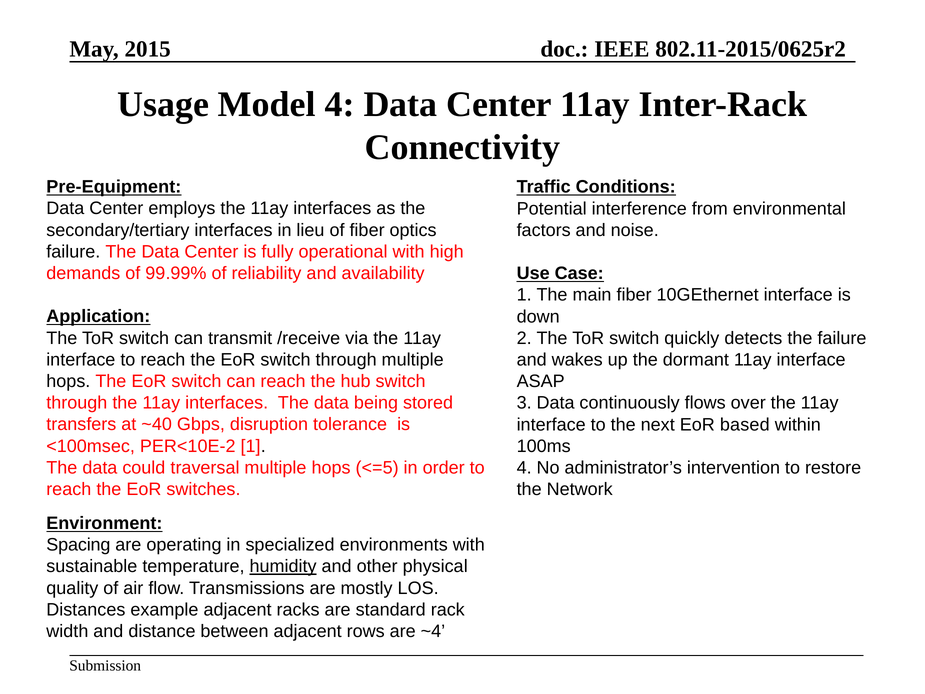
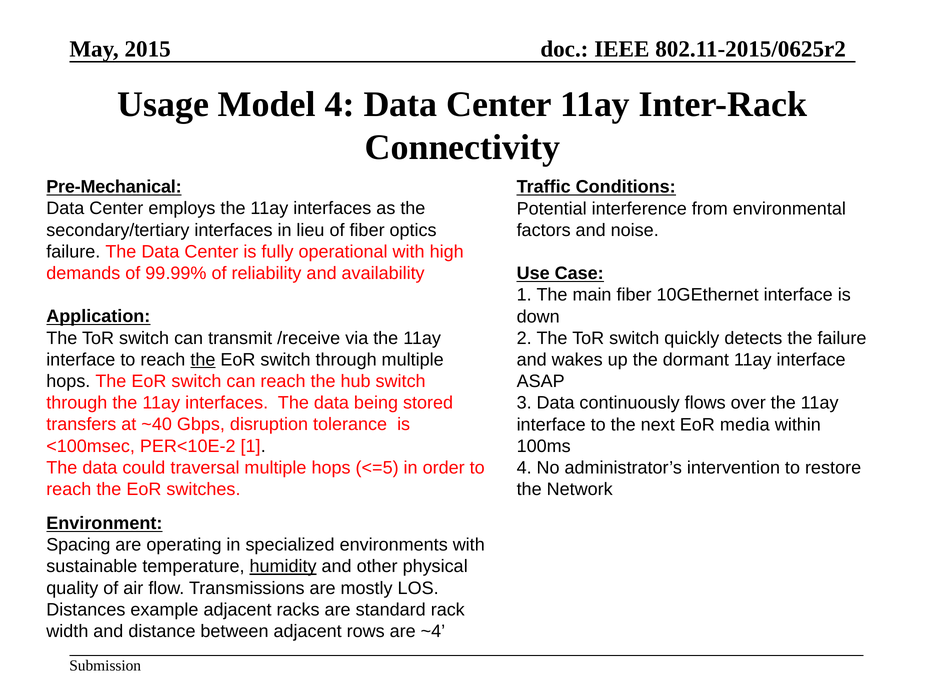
Pre-Equipment: Pre-Equipment -> Pre-Mechanical
the at (203, 360) underline: none -> present
based: based -> media
